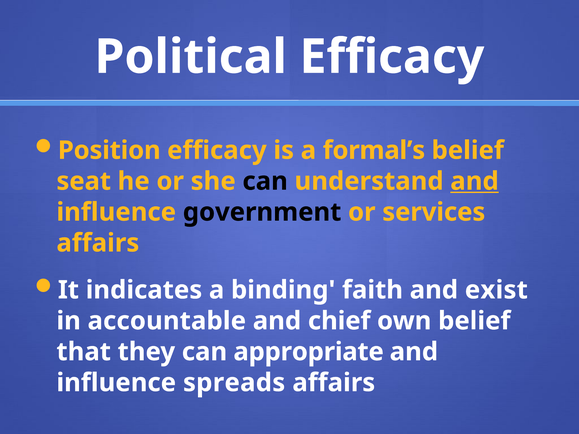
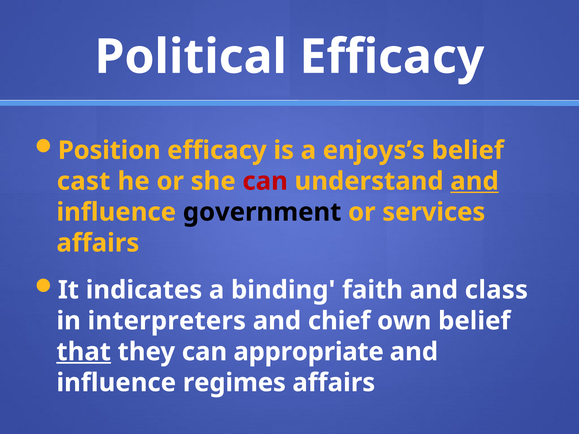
formal’s: formal’s -> enjoys’s
seat: seat -> cast
can at (265, 181) colour: black -> red
exist: exist -> class
accountable: accountable -> interpreters
that underline: none -> present
spreads: spreads -> regimes
